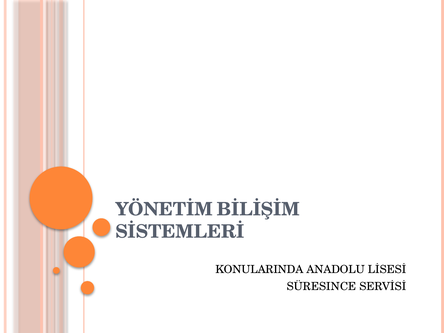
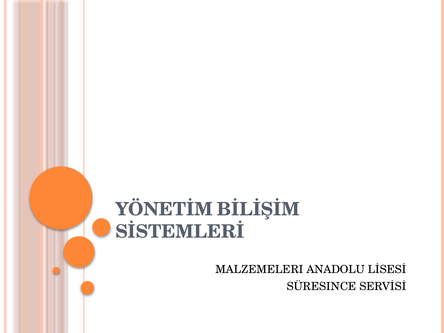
KONULARINDA: KONULARINDA -> MALZEMELERI
